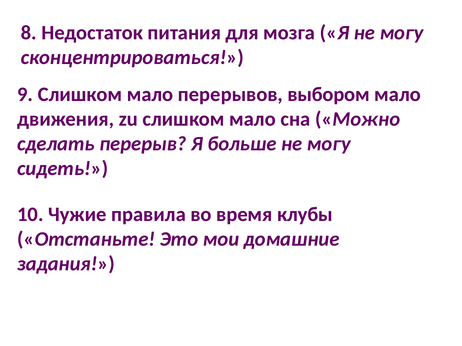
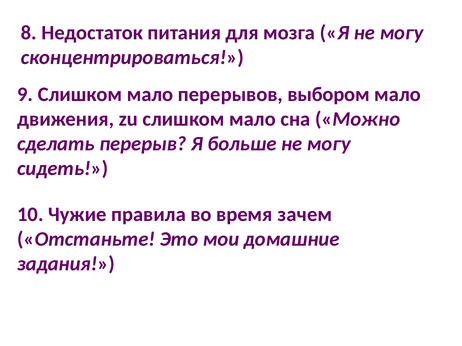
клубы: клубы -> зачем
